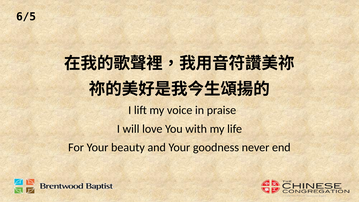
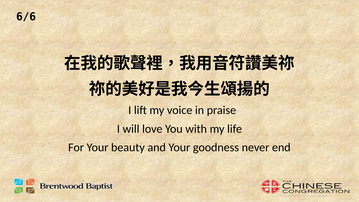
6/5: 6/5 -> 6/6
